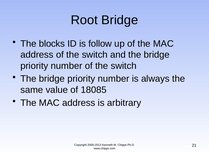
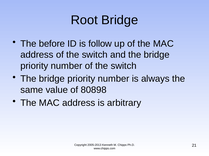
blocks: blocks -> before
18085: 18085 -> 80898
